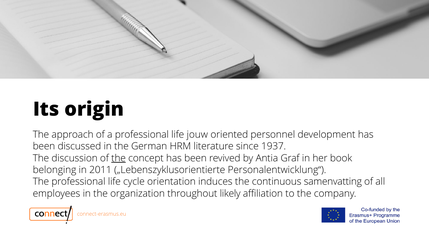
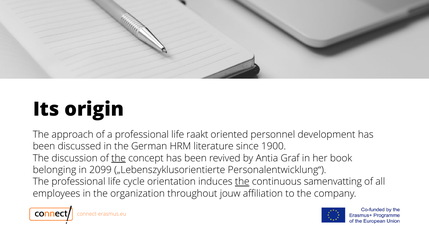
jouw: jouw -> raakt
1937: 1937 -> 1900
2011: 2011 -> 2099
the at (242, 182) underline: none -> present
likely: likely -> jouw
